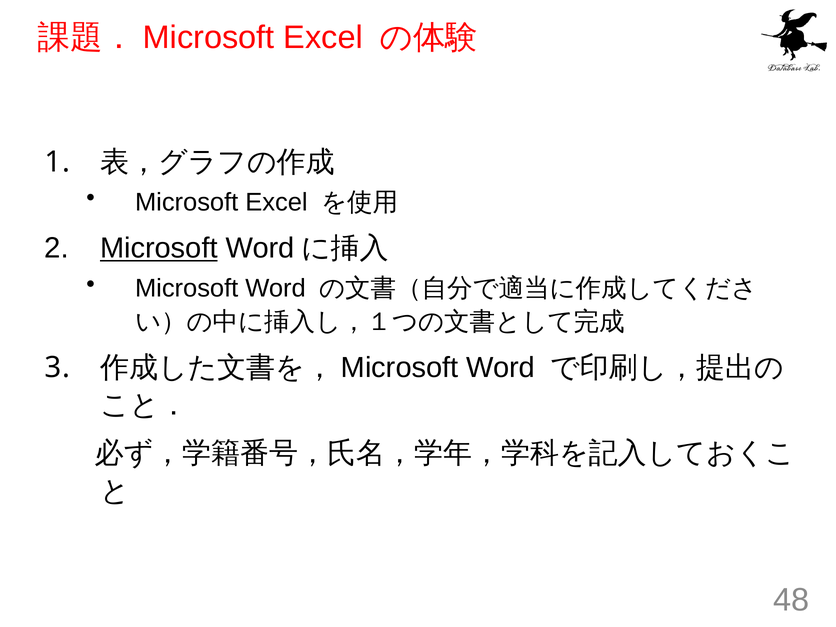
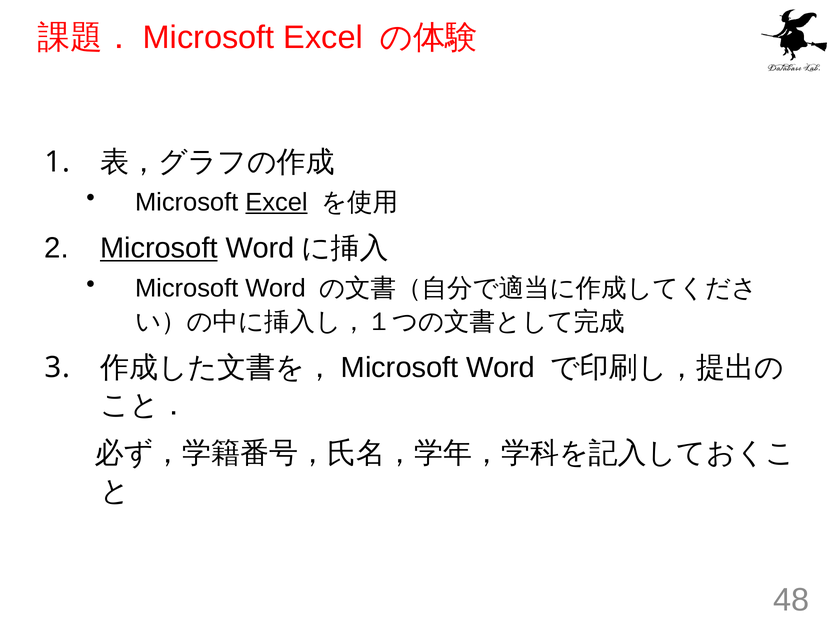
Excel at (276, 202) underline: none -> present
